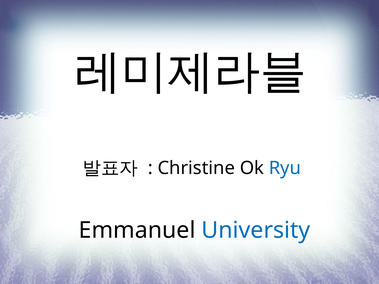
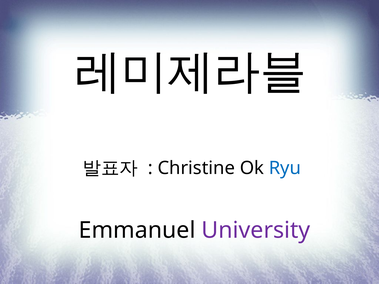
University colour: blue -> purple
